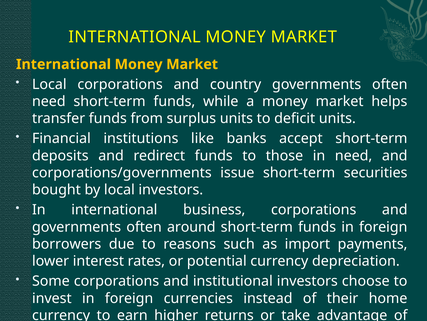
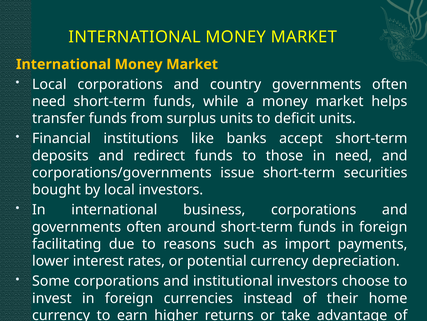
borrowers: borrowers -> facilitating
